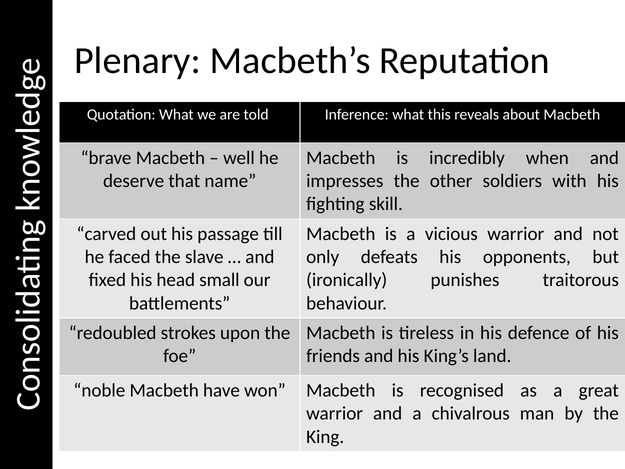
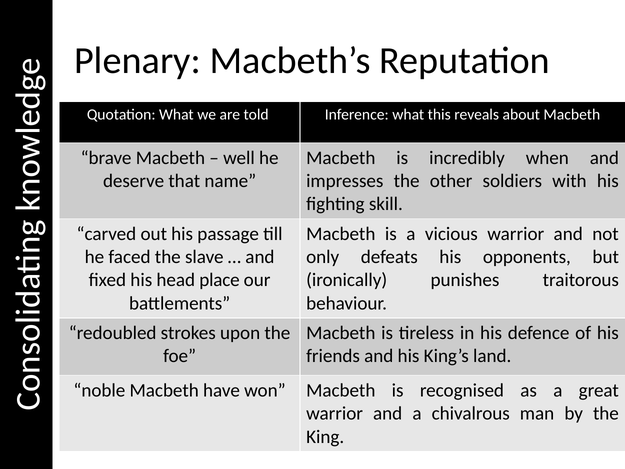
small: small -> place
